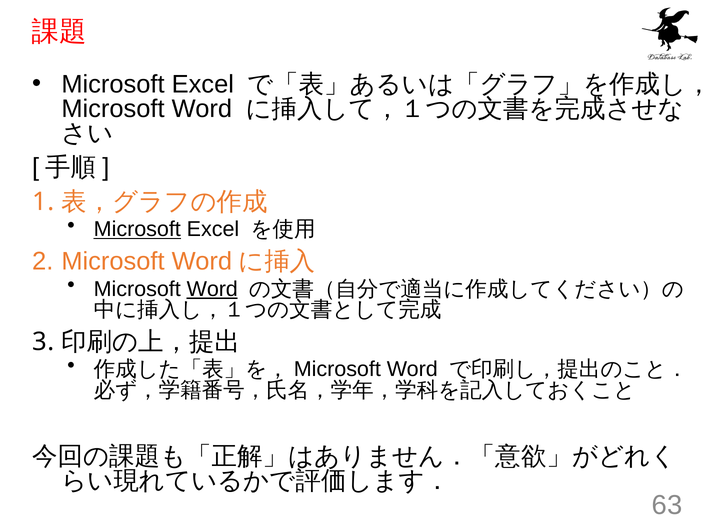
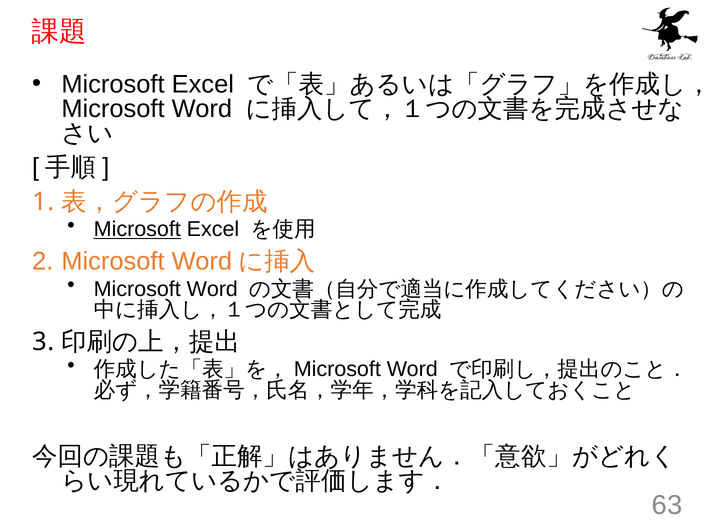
Word at (212, 289) underline: present -> none
